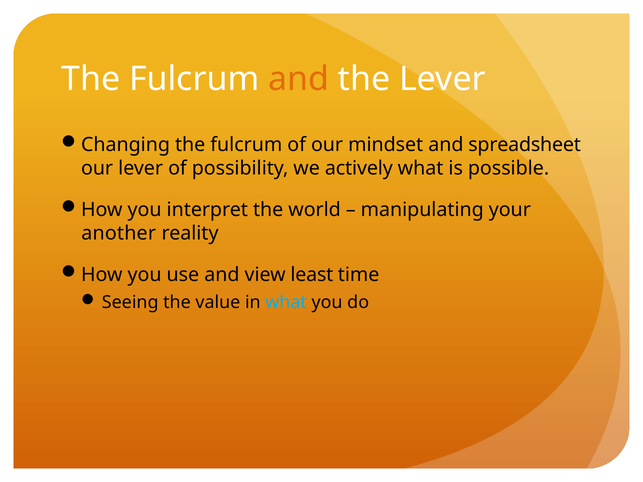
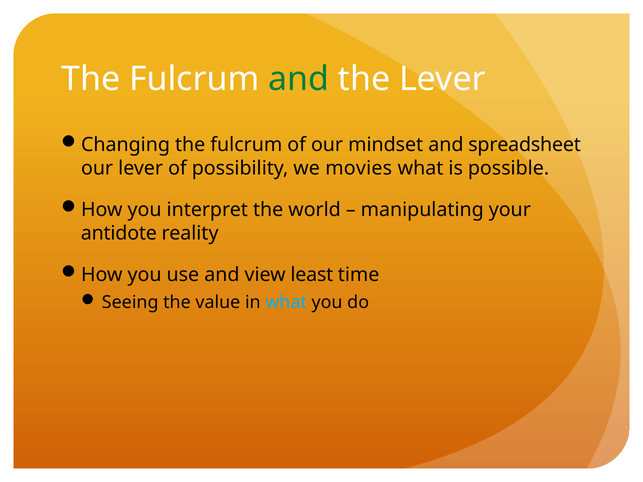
and at (299, 79) colour: orange -> green
actively: actively -> movies
another: another -> antidote
